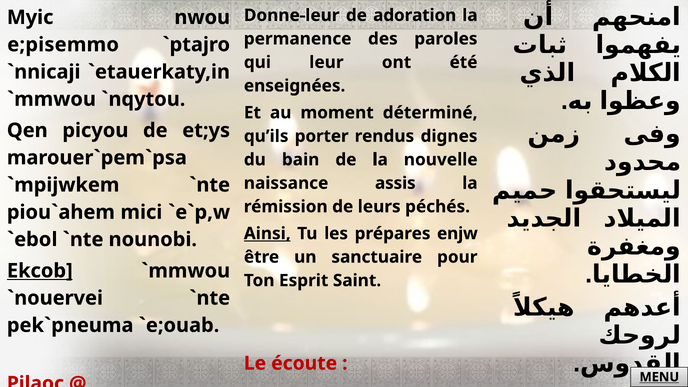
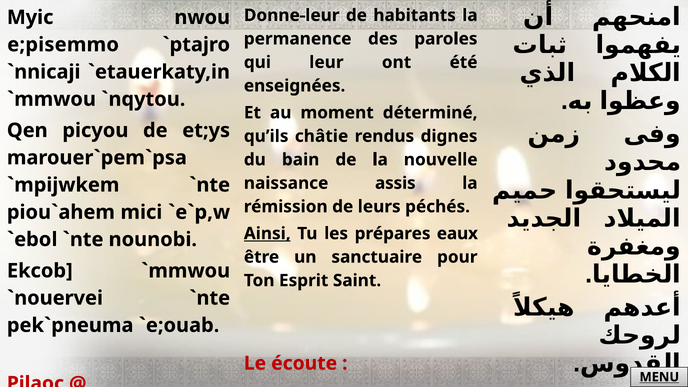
adoration: adoration -> habitants
porter: porter -> châtie
enjw: enjw -> eaux
Ekcob underline: present -> none
